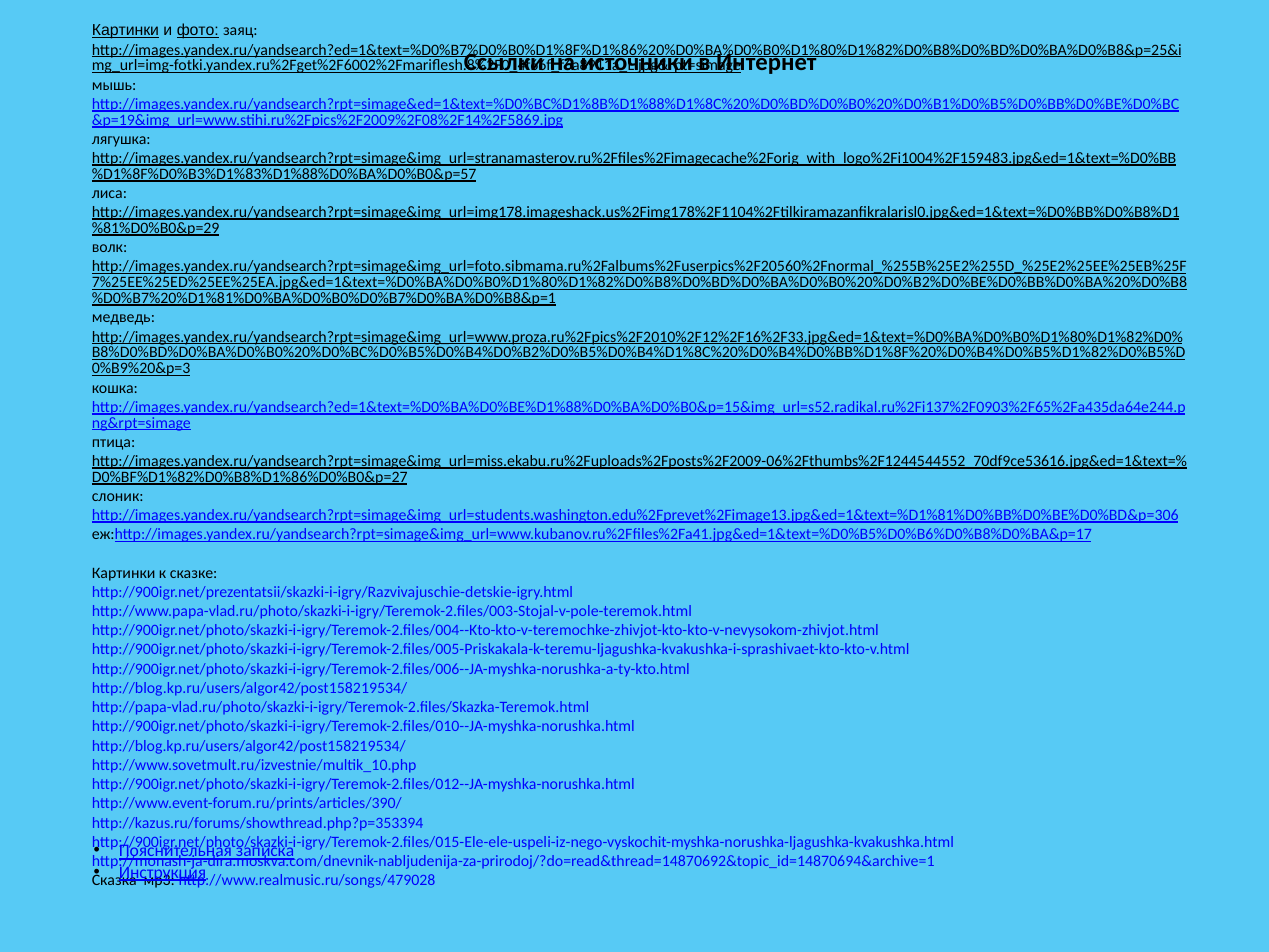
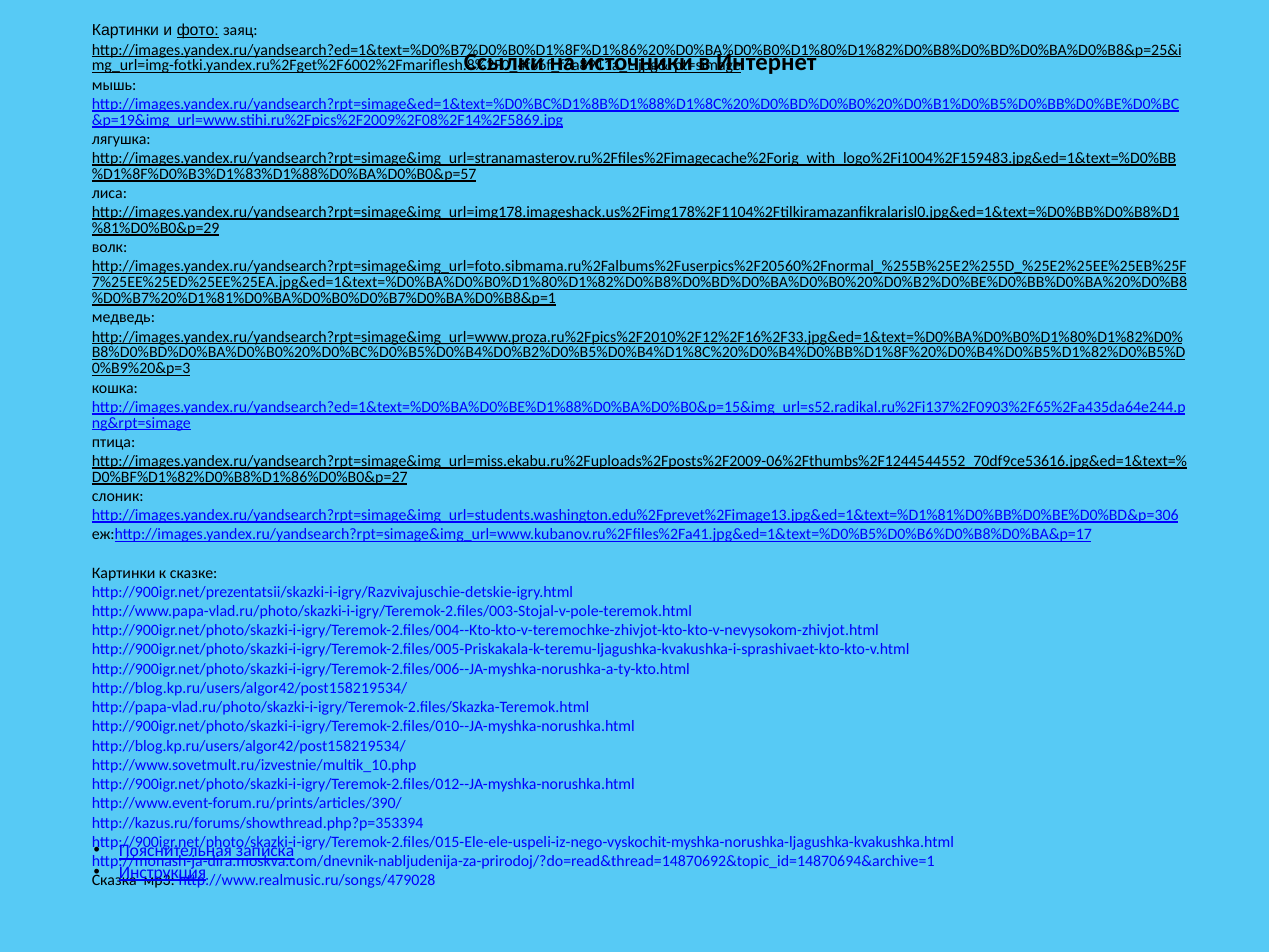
Картинки at (125, 31) underline: present -> none
